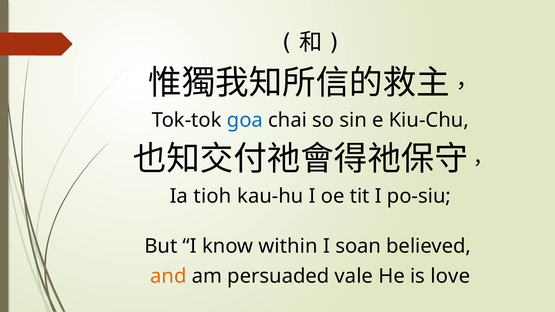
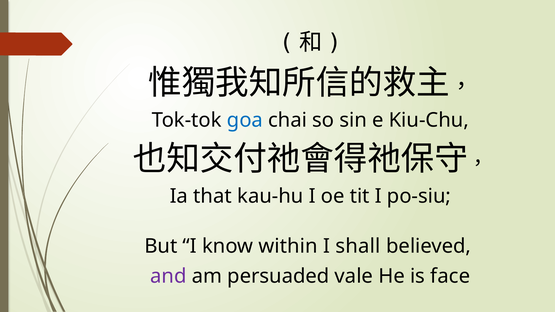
tioh: tioh -> that
soan: soan -> shall
and colour: orange -> purple
love: love -> face
